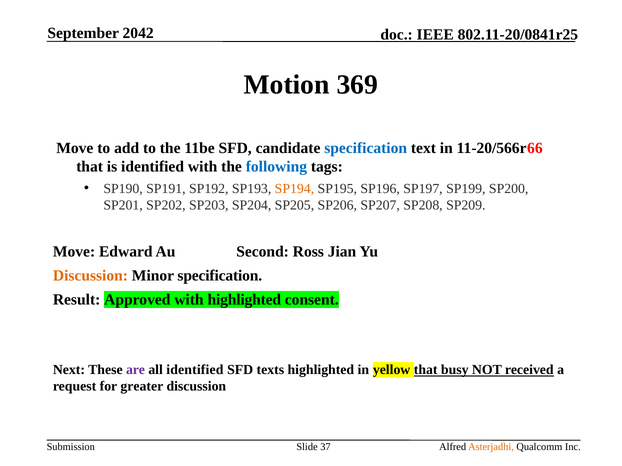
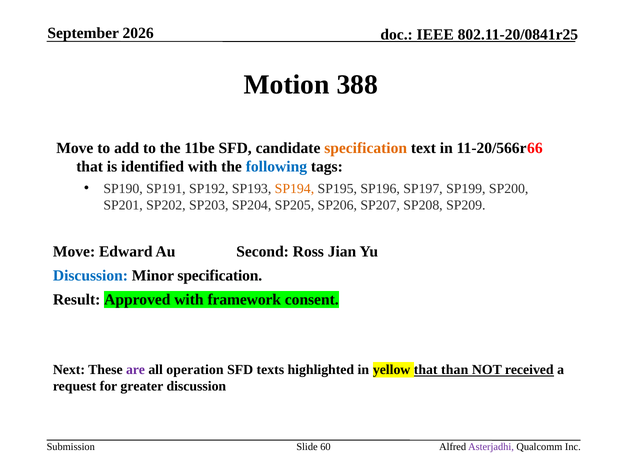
2042: 2042 -> 2026
369: 369 -> 388
specification at (366, 148) colour: blue -> orange
Discussion at (90, 276) colour: orange -> blue
with highlighted: highlighted -> framework
all identified: identified -> operation
busy: busy -> than
37: 37 -> 60
Asterjadhi colour: orange -> purple
